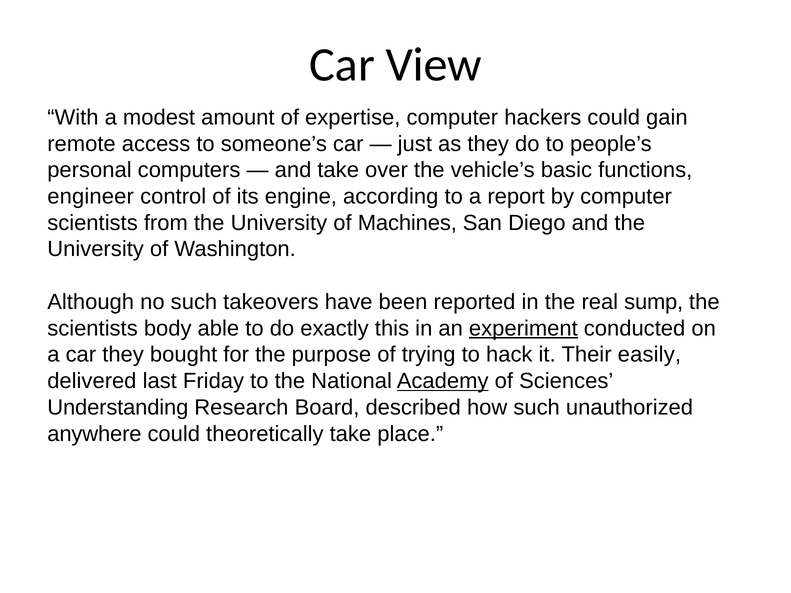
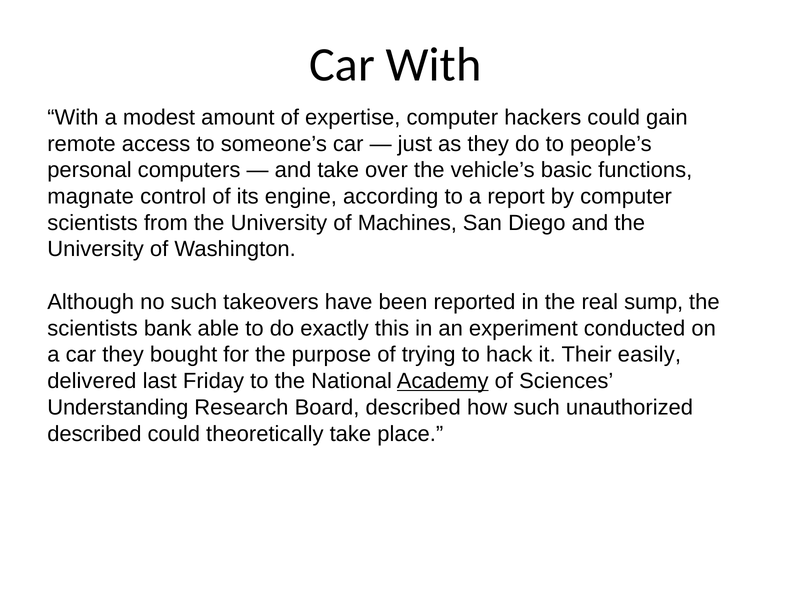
Car View: View -> With
engineer: engineer -> magnate
body: body -> bank
experiment underline: present -> none
anywhere at (94, 434): anywhere -> described
